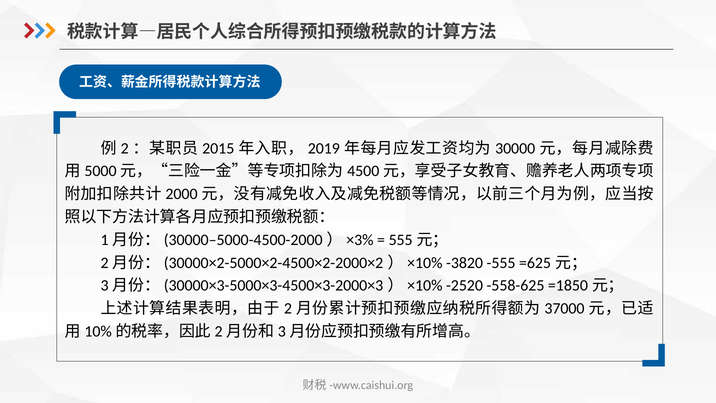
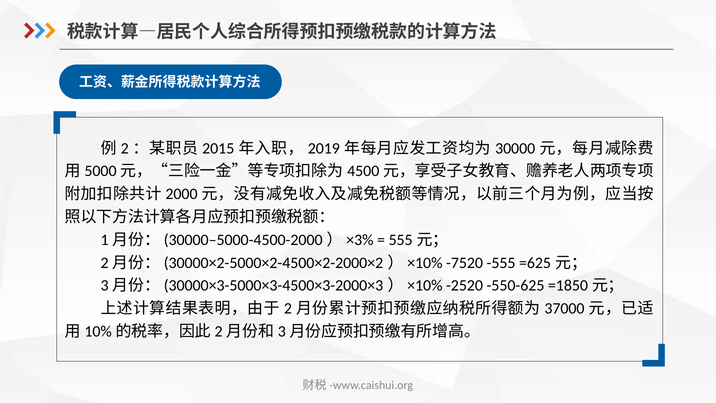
-3820: -3820 -> -7520
-558-625: -558-625 -> -550-625
